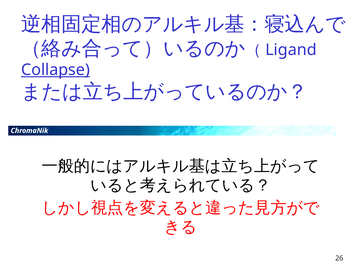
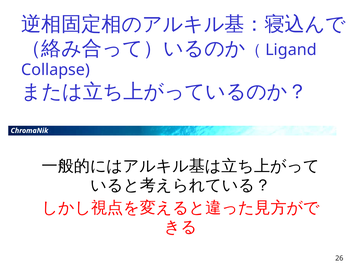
Collapse underline: present -> none
